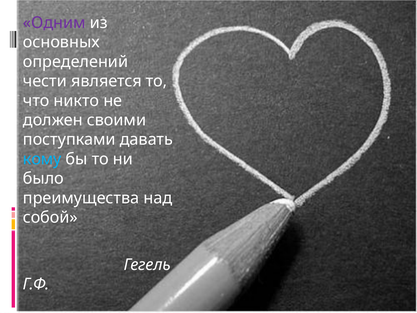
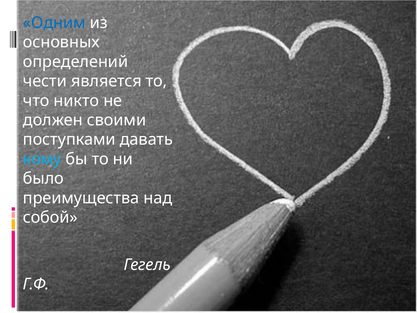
Одним colour: purple -> blue
